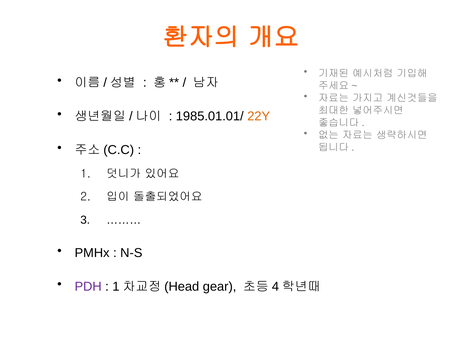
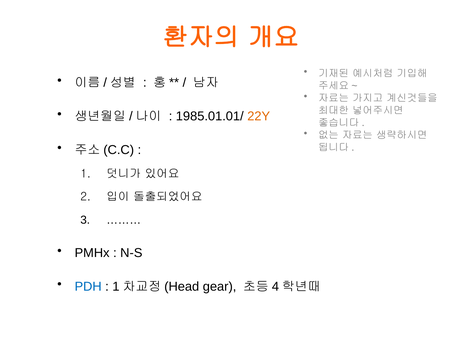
PDH colour: purple -> blue
